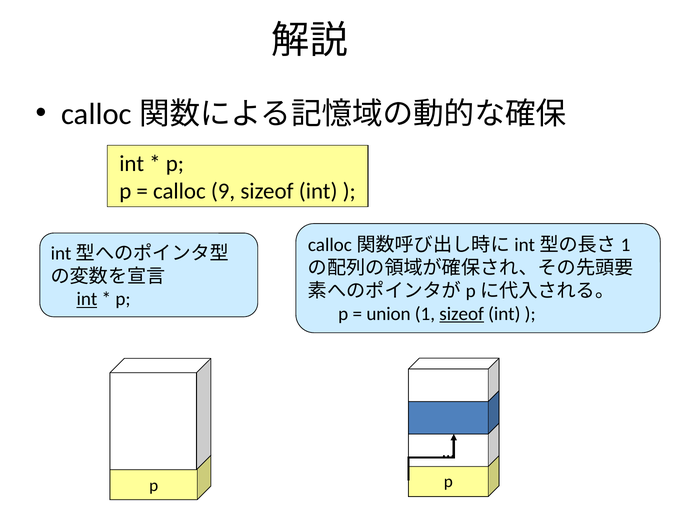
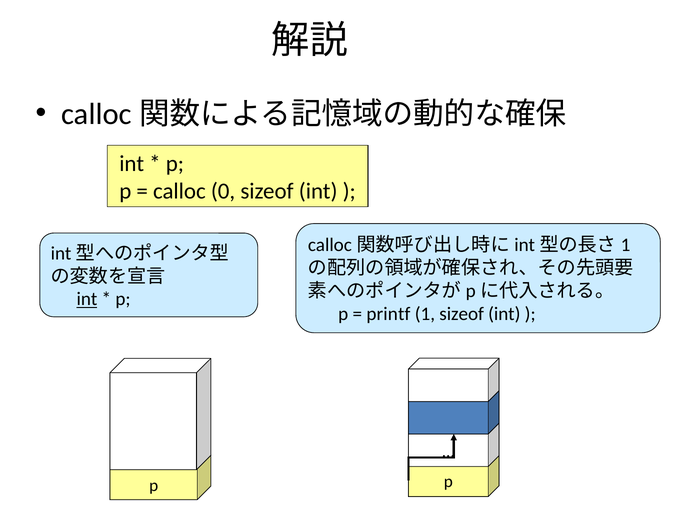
9: 9 -> 0
union: union -> printf
sizeof at (462, 314) underline: present -> none
